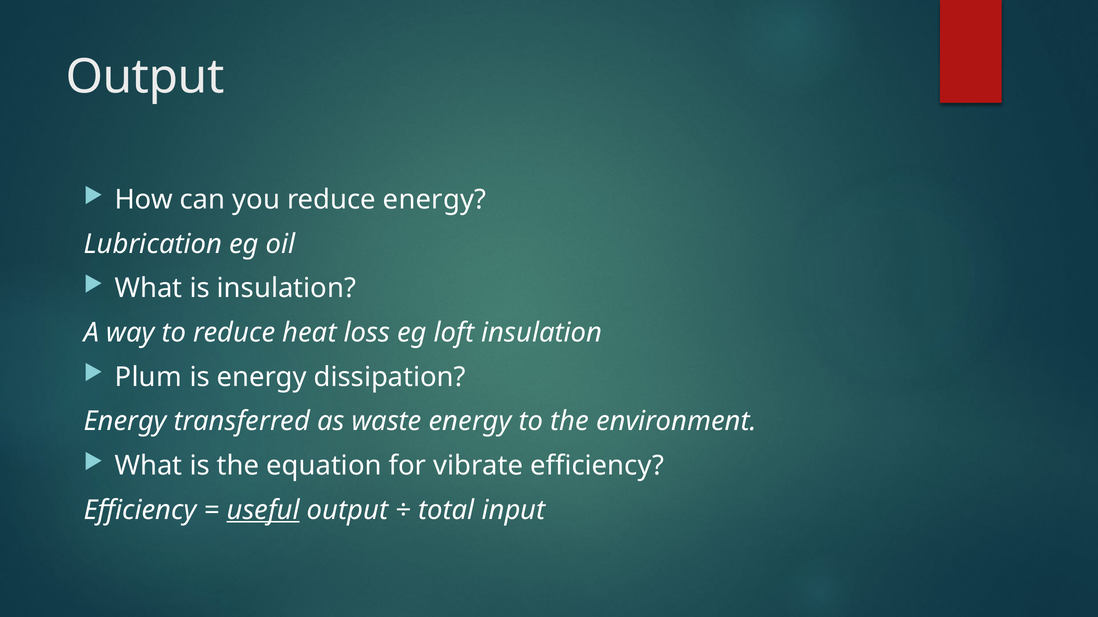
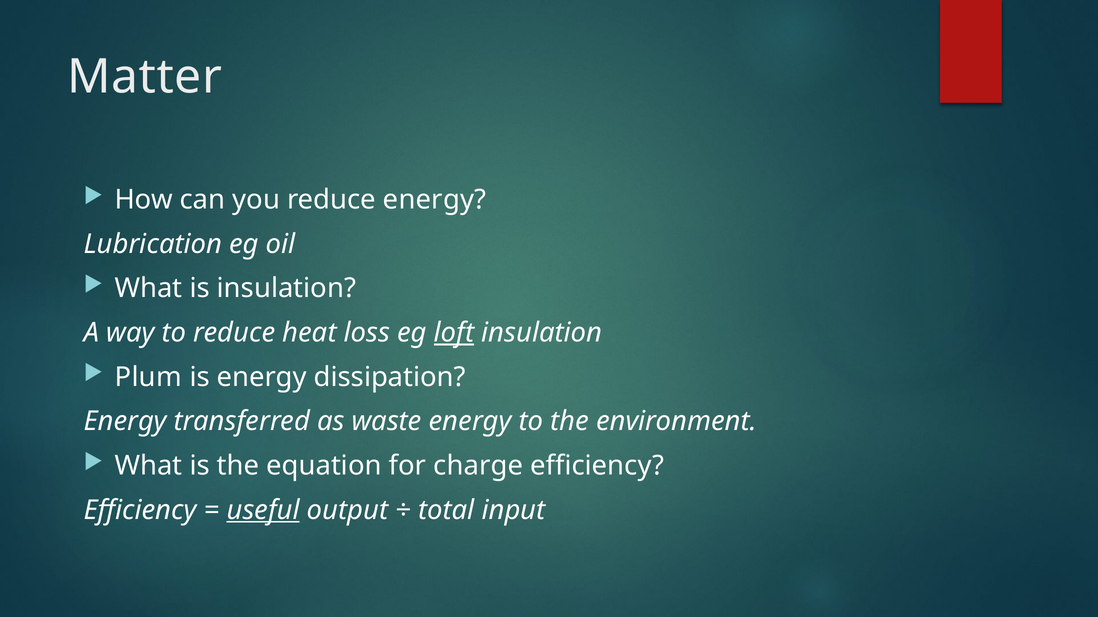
Output at (145, 77): Output -> Matter
loft underline: none -> present
vibrate: vibrate -> charge
